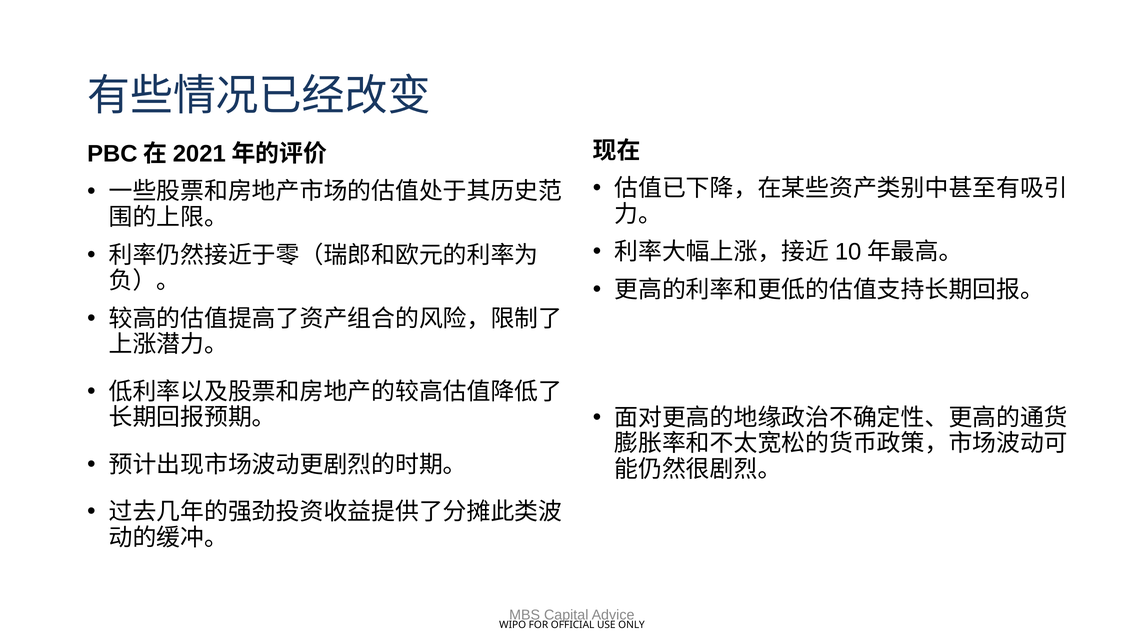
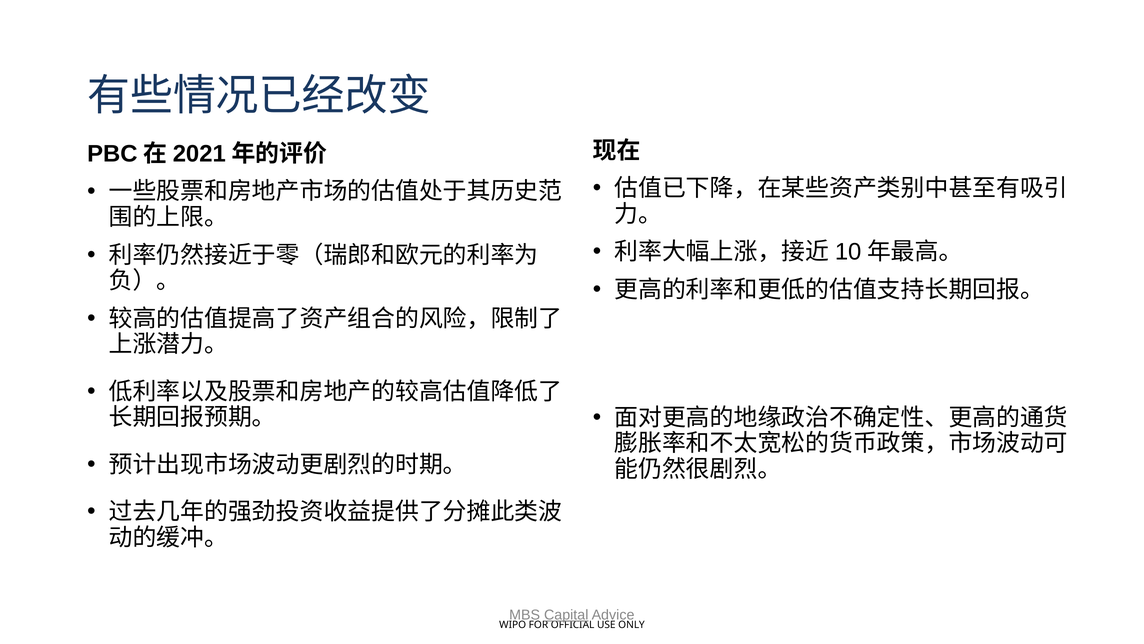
Capital underline: none -> present
